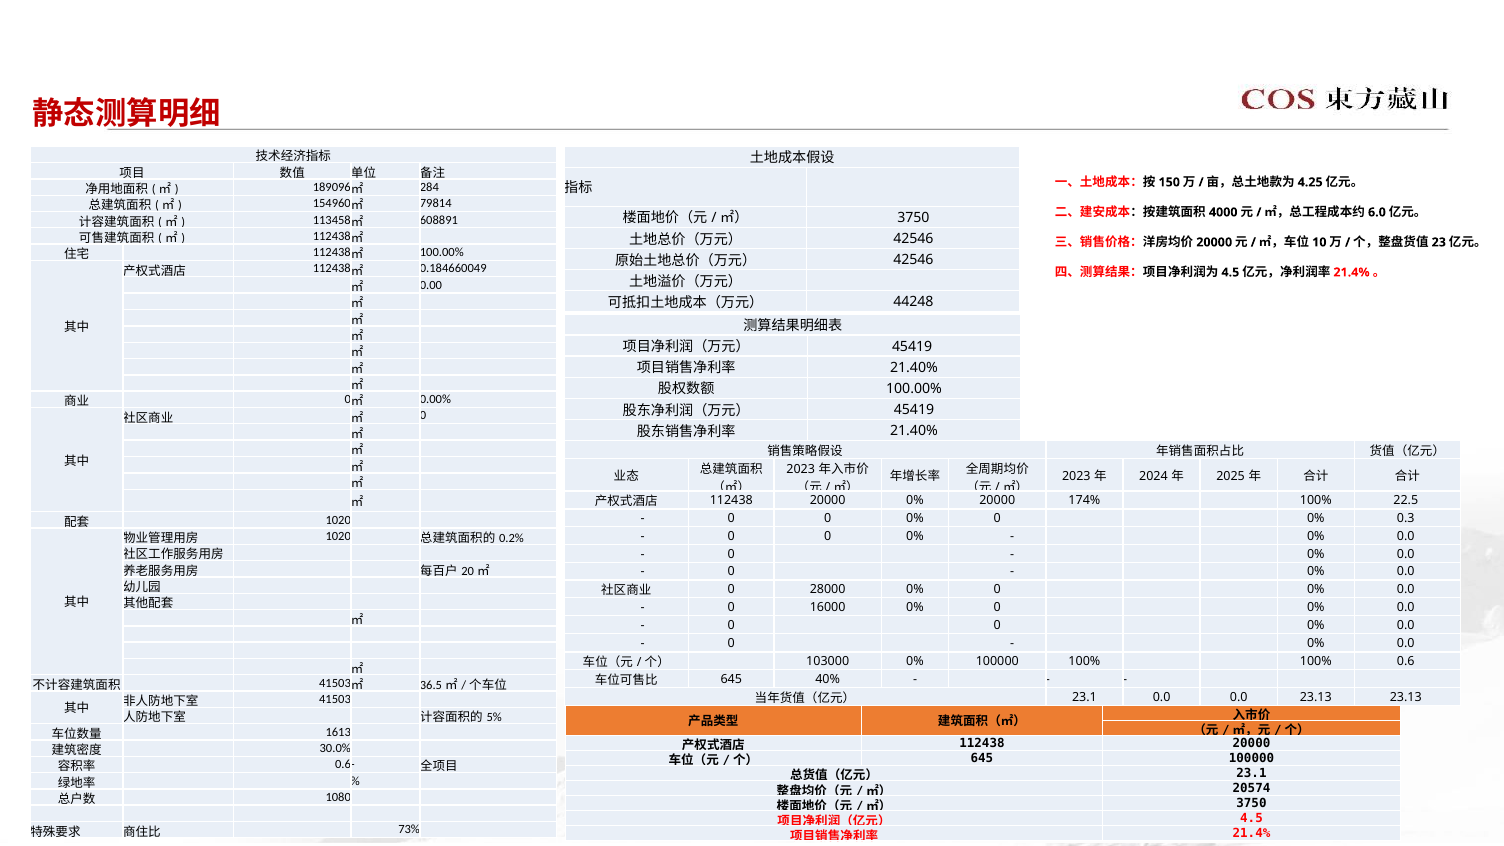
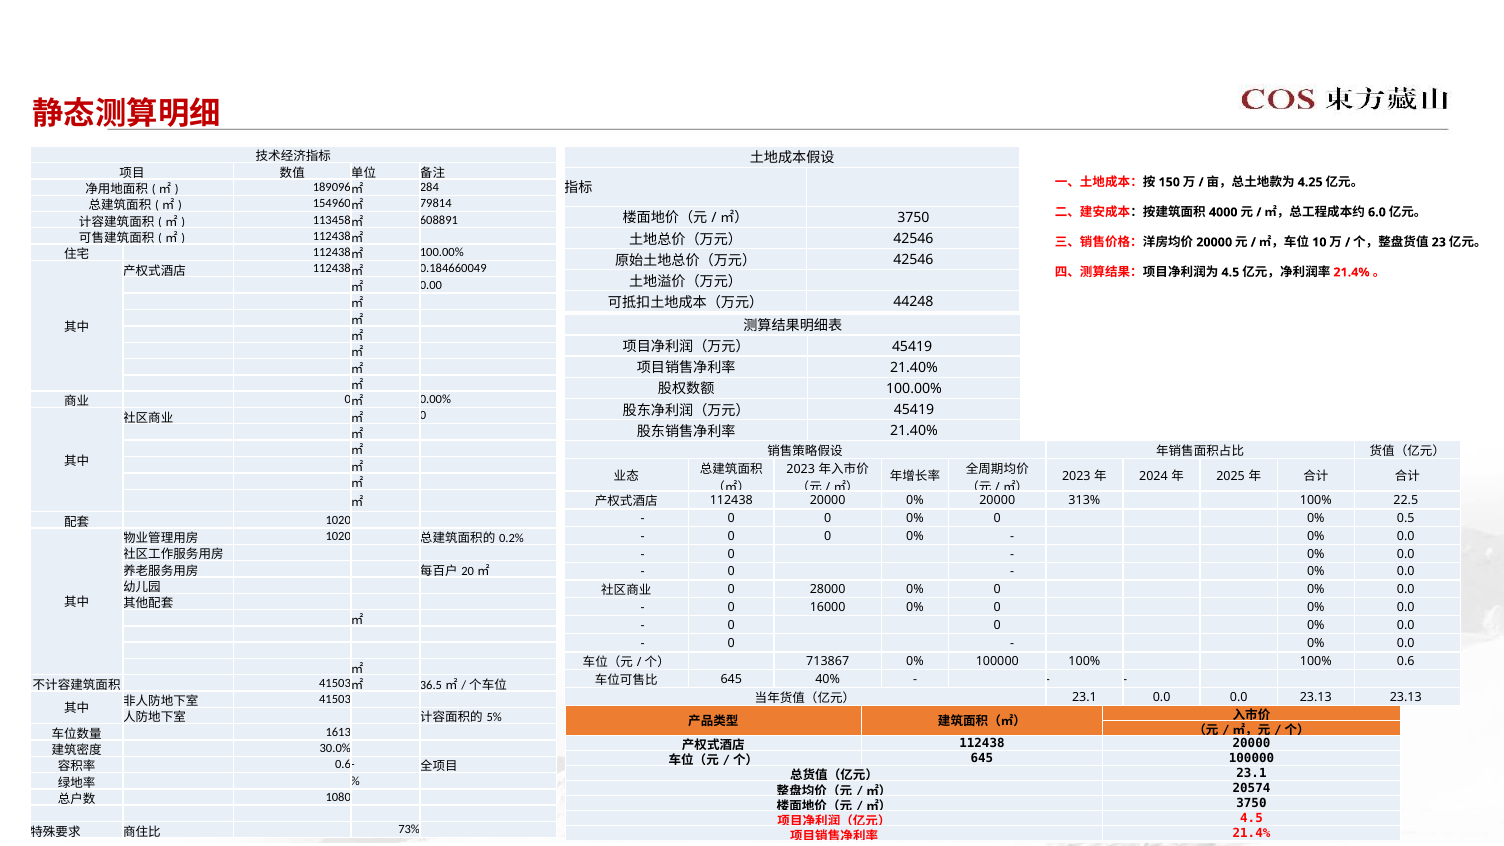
174%: 174% -> 313%
0.3: 0.3 -> 0.5
103000: 103000 -> 713867
